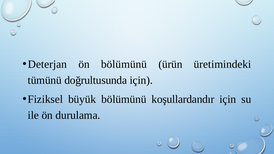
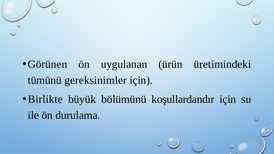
Deterjan: Deterjan -> Görünen
ön bölümünü: bölümünü -> uygulanan
doğrultusunda: doğrultusunda -> gereksinimler
Fiziksel: Fiziksel -> Birlikte
